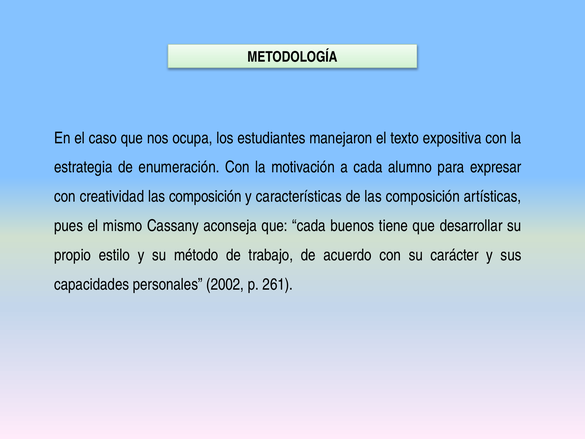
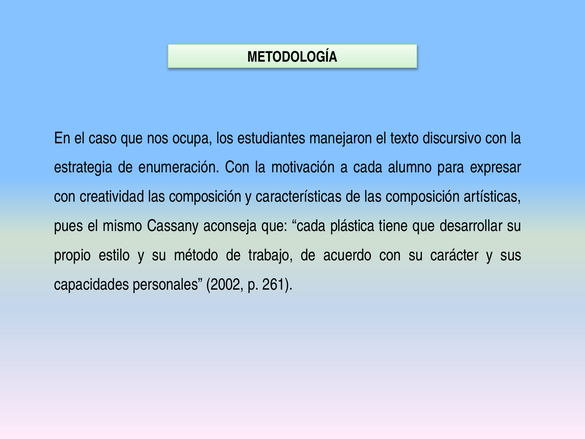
expositiva: expositiva -> discursivo
buenos: buenos -> plástica
